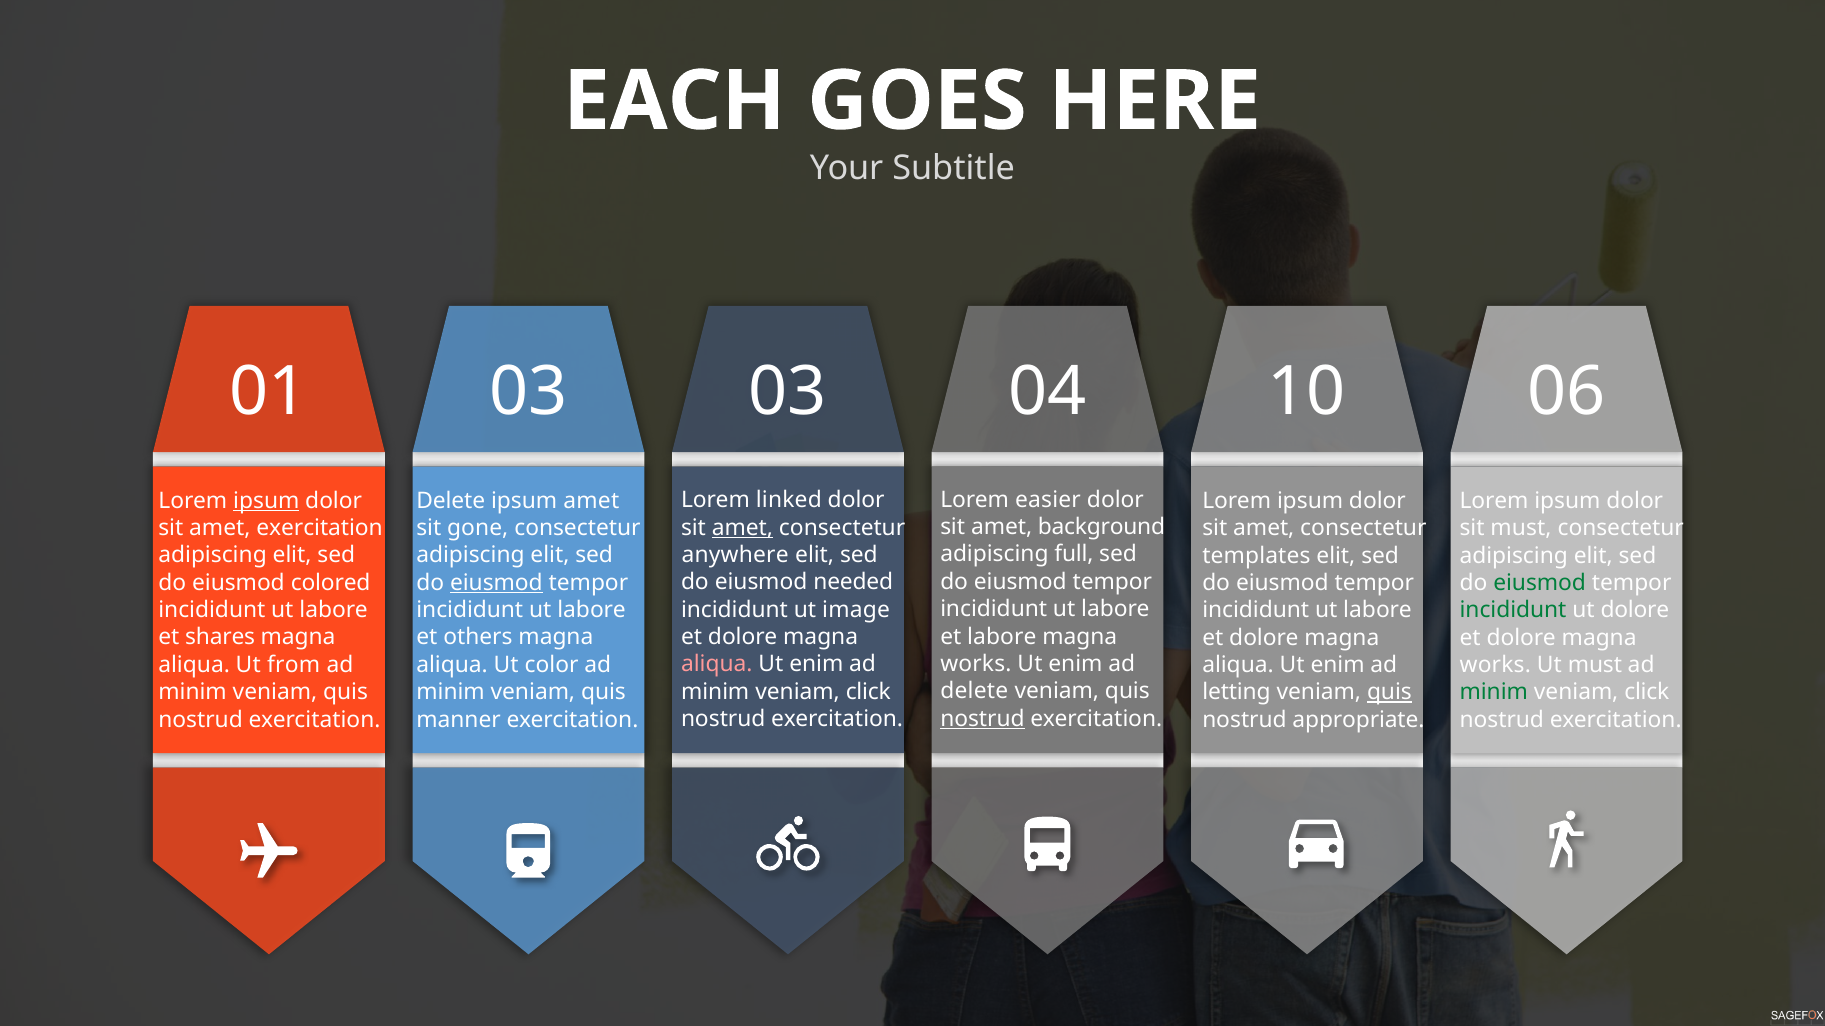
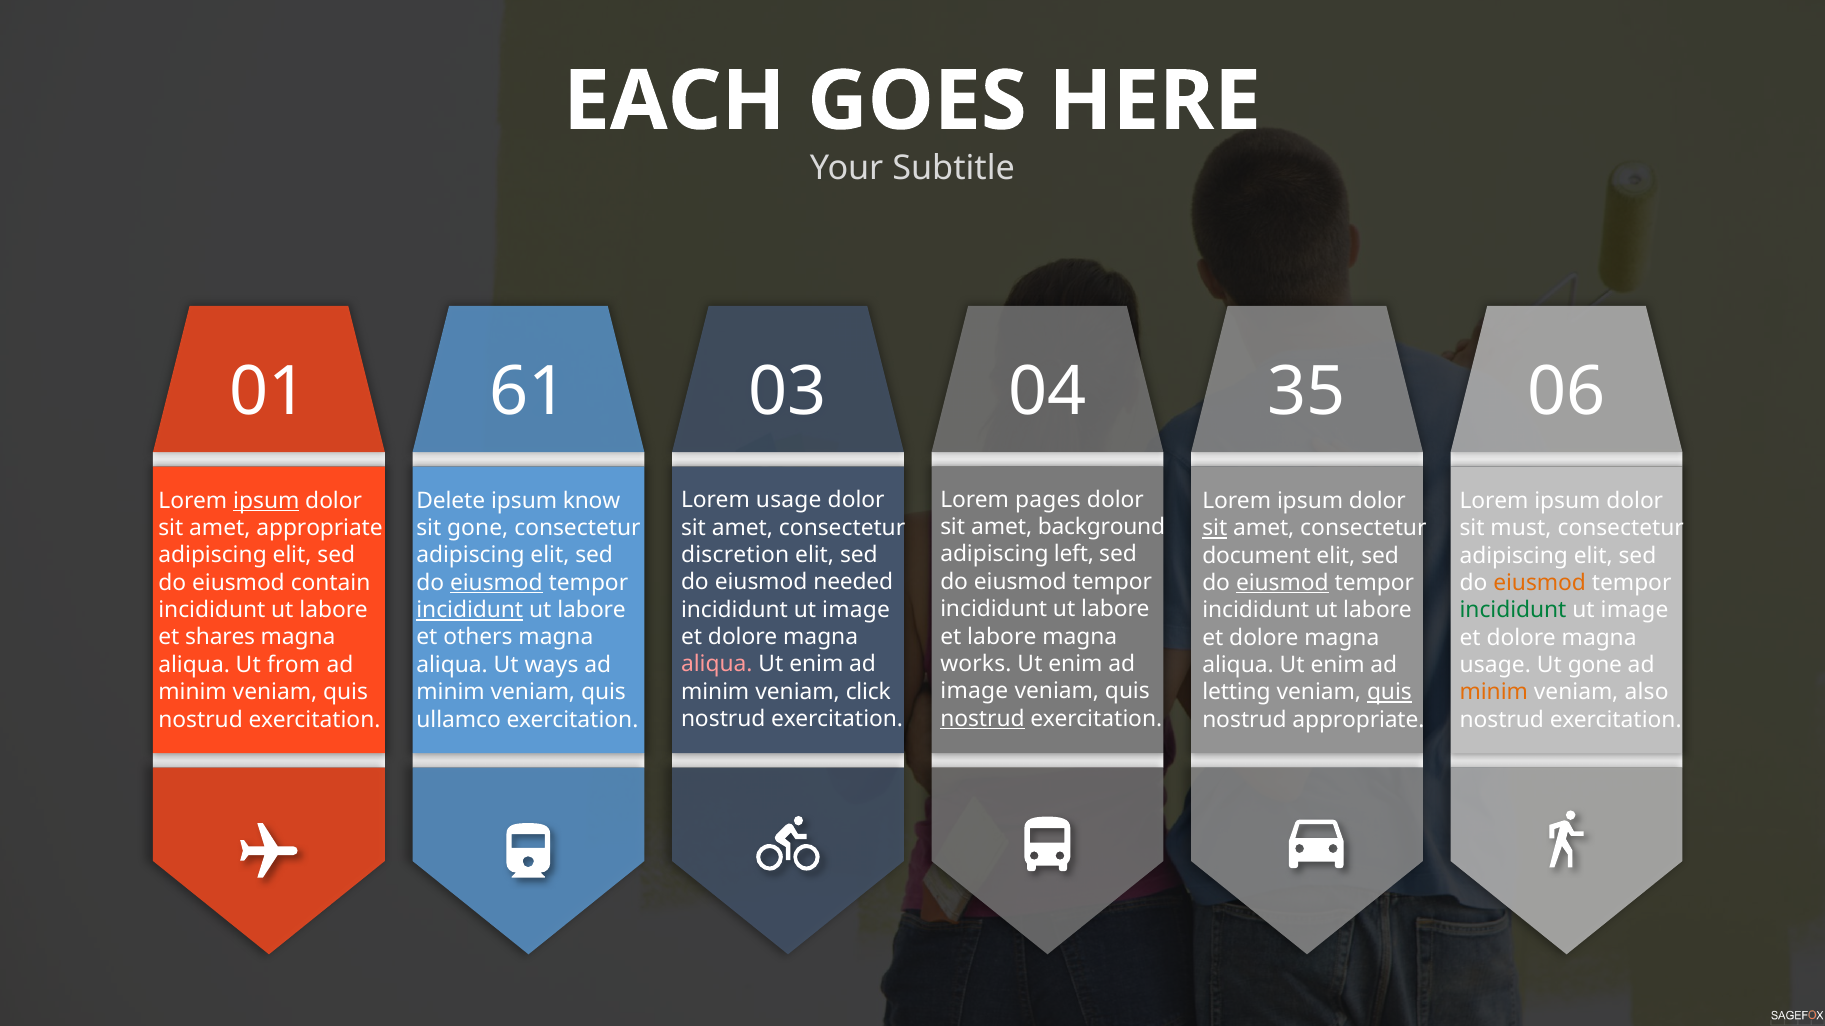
01 03: 03 -> 61
10: 10 -> 35
easier: easier -> pages
Lorem linked: linked -> usage
ipsum amet: amet -> know
amet at (742, 528) underline: present -> none
amet exercitation: exercitation -> appropriate
sit at (1215, 528) underline: none -> present
full: full -> left
anywhere: anywhere -> discretion
templates: templates -> document
colored: colored -> contain
eiusmod at (1282, 583) underline: none -> present
eiusmod at (1540, 583) colour: green -> orange
incididunt at (470, 610) underline: none -> present
dolore at (1635, 611): dolore -> image
color: color -> ways
works at (1495, 665): works -> usage
Ut must: must -> gone
delete at (974, 692): delete -> image
minim at (1494, 693) colour: green -> orange
click at (1647, 693): click -> also
manner: manner -> ullamco
